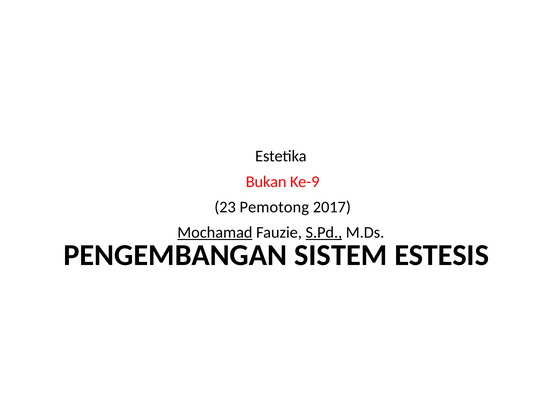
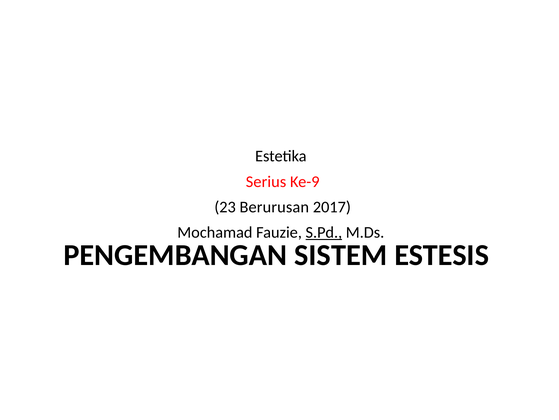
Bukan: Bukan -> Serius
Pemotong: Pemotong -> Berurusan
Mochamad underline: present -> none
